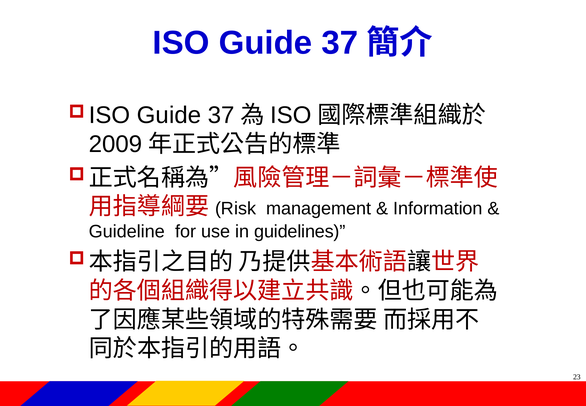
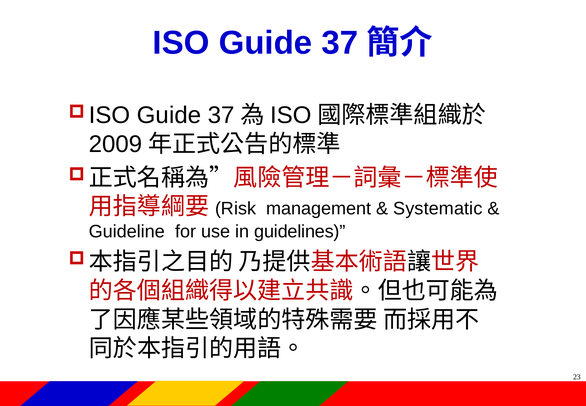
Information: Information -> Systematic
